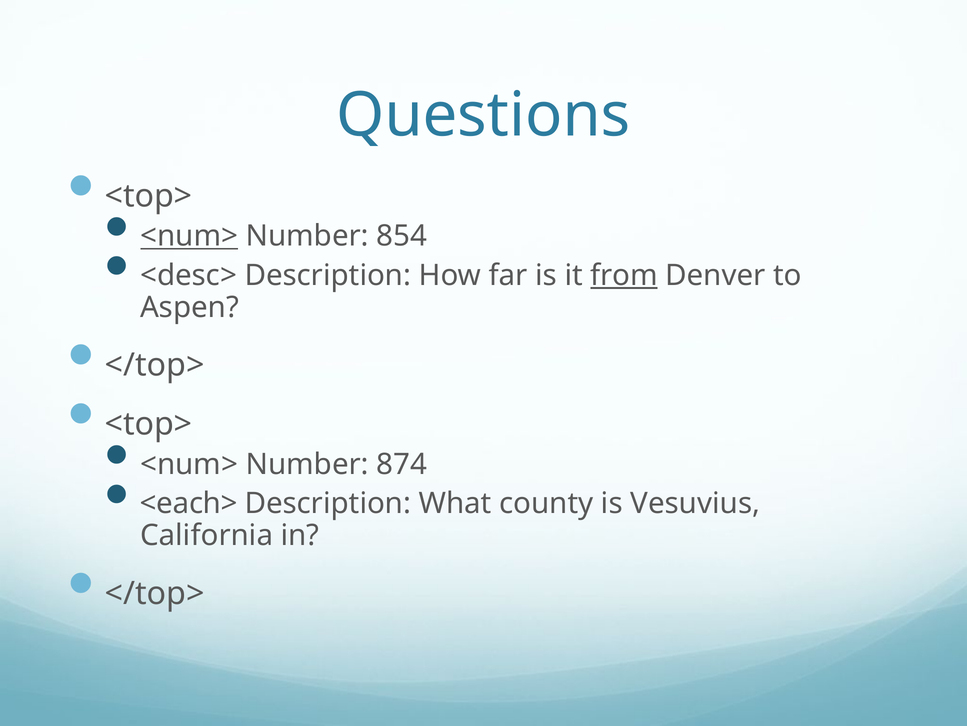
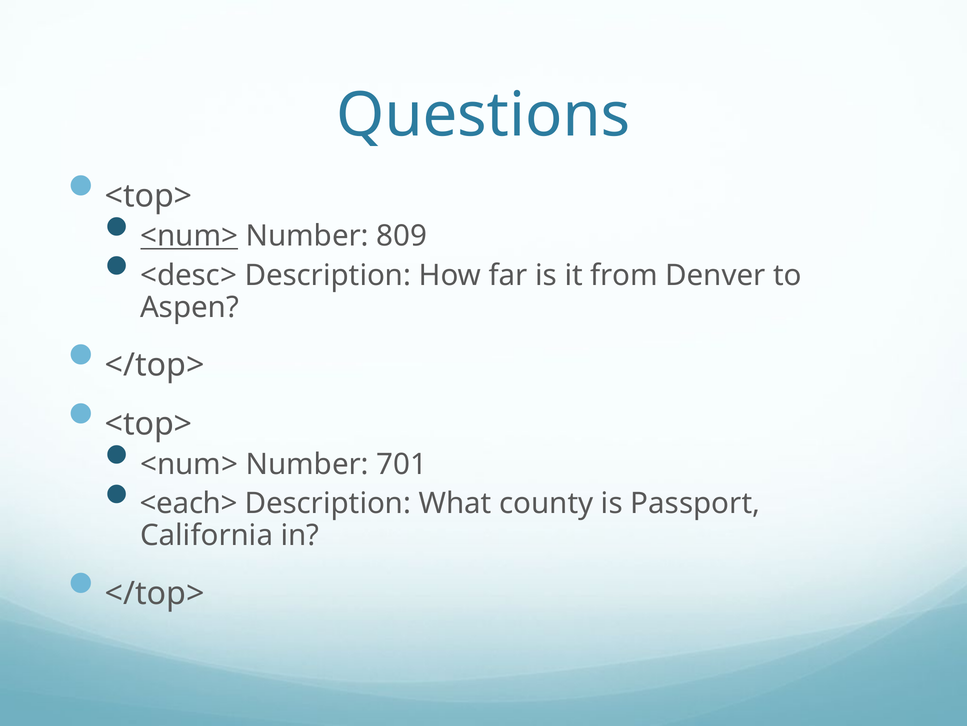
854: 854 -> 809
from underline: present -> none
874: 874 -> 701
Vesuvius: Vesuvius -> Passport
